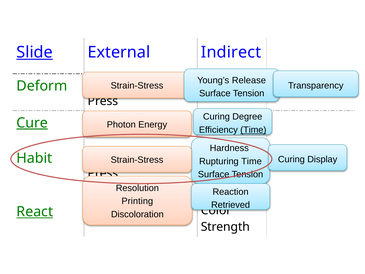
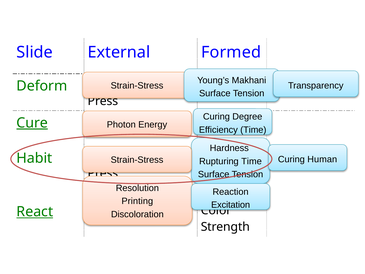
Slide underline: present -> none
External Indirect: Indirect -> Formed
Release at (249, 80): Release -> Makhani
Time at (253, 130) underline: present -> none
Display: Display -> Human
Retrieved: Retrieved -> Excitation
